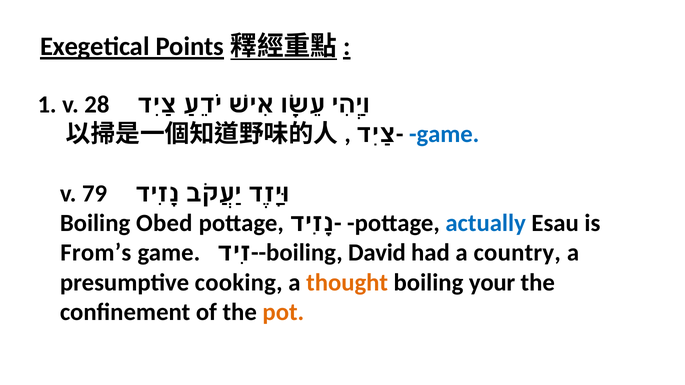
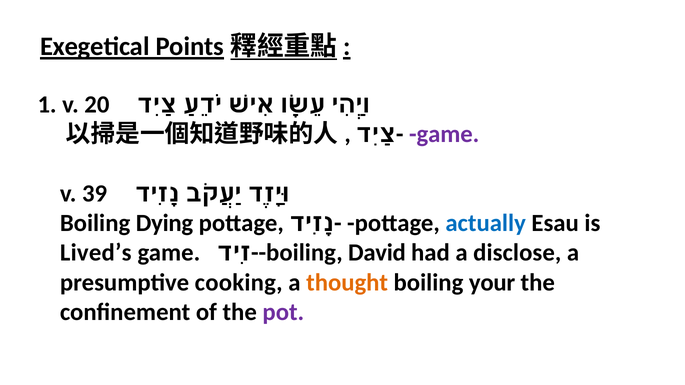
28: 28 -> 20
game at (444, 134) colour: blue -> purple
79: 79 -> 39
Obed: Obed -> Dying
From’s: From’s -> Lived’s
country: country -> disclose
pot colour: orange -> purple
